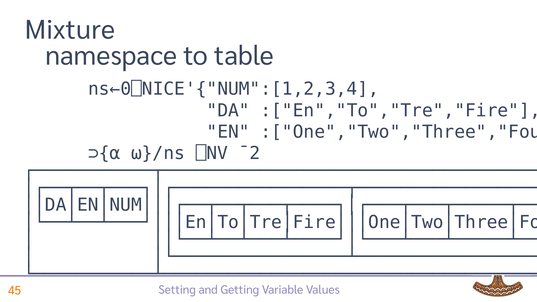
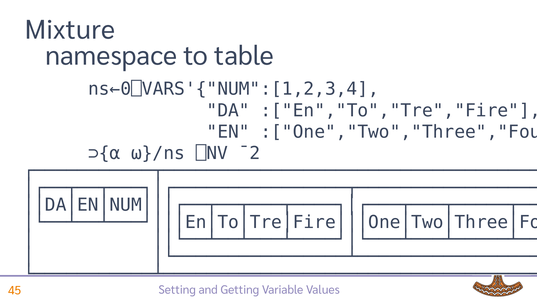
ns←0⎕NICE'{"NUM":[1,2,3,4: ns←0⎕NICE'{"NUM":[1,2,3,4 -> ns←0⎕VARS'{"NUM":[1,2,3,4
